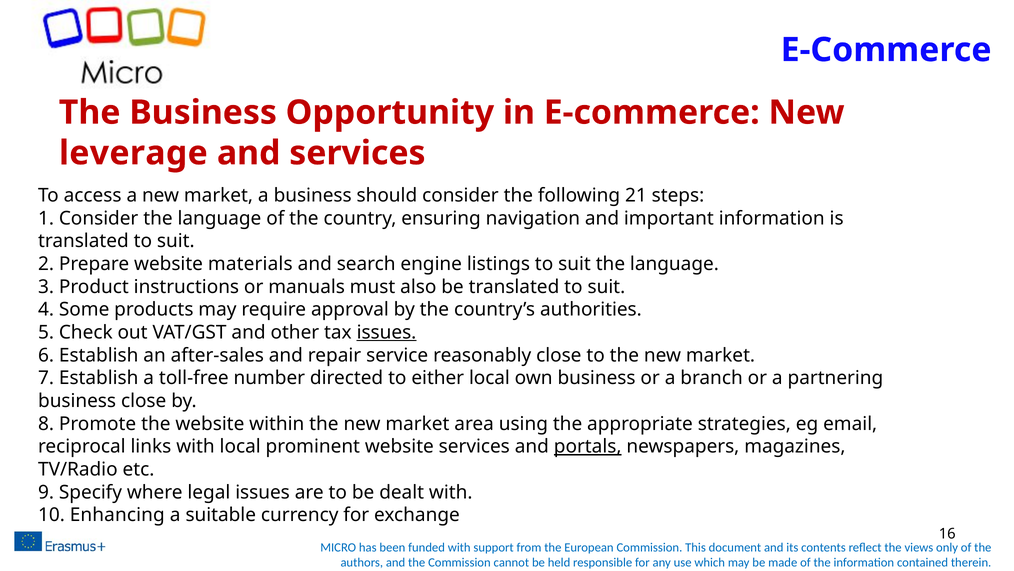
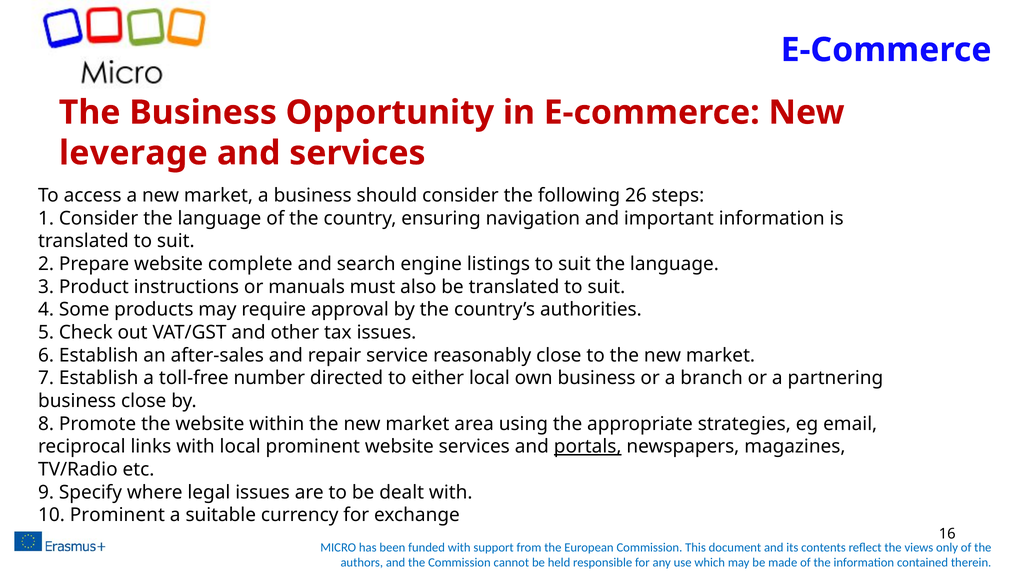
21: 21 -> 26
materials: materials -> complete
issues at (386, 332) underline: present -> none
10 Enhancing: Enhancing -> Prominent
